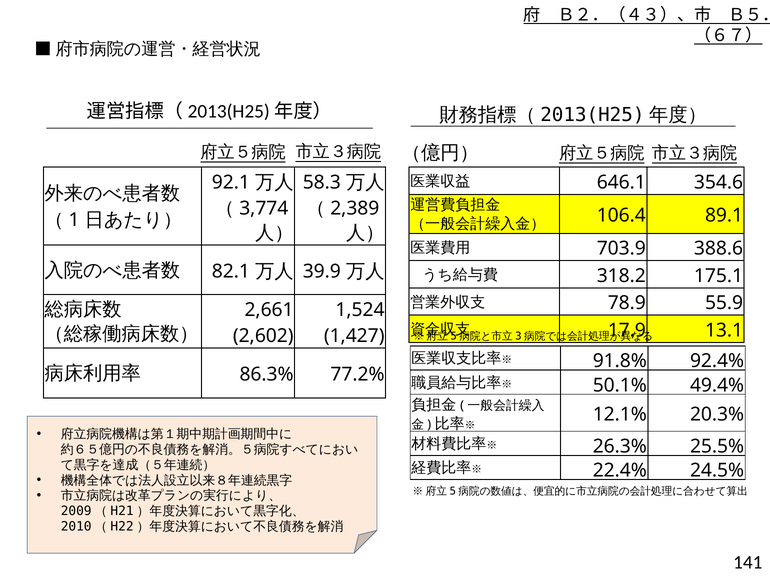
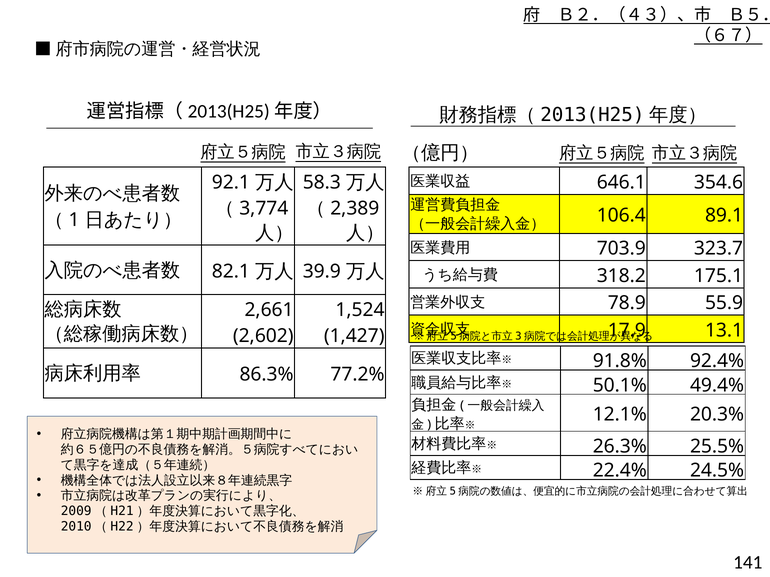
388.6: 388.6 -> 323.7
